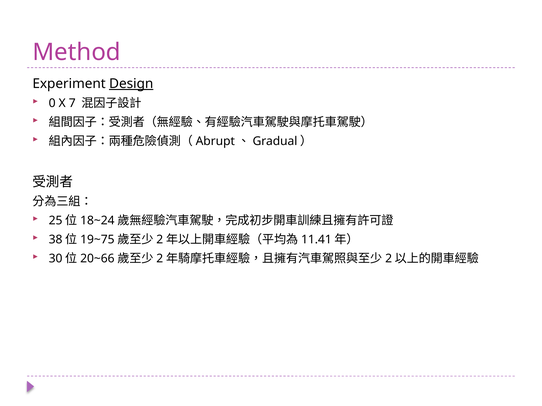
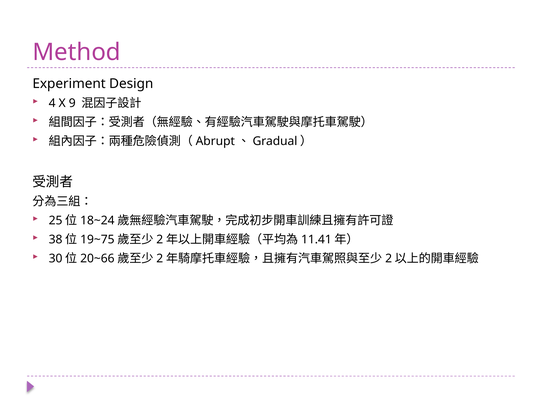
Design underline: present -> none
0: 0 -> 4
7: 7 -> 9
